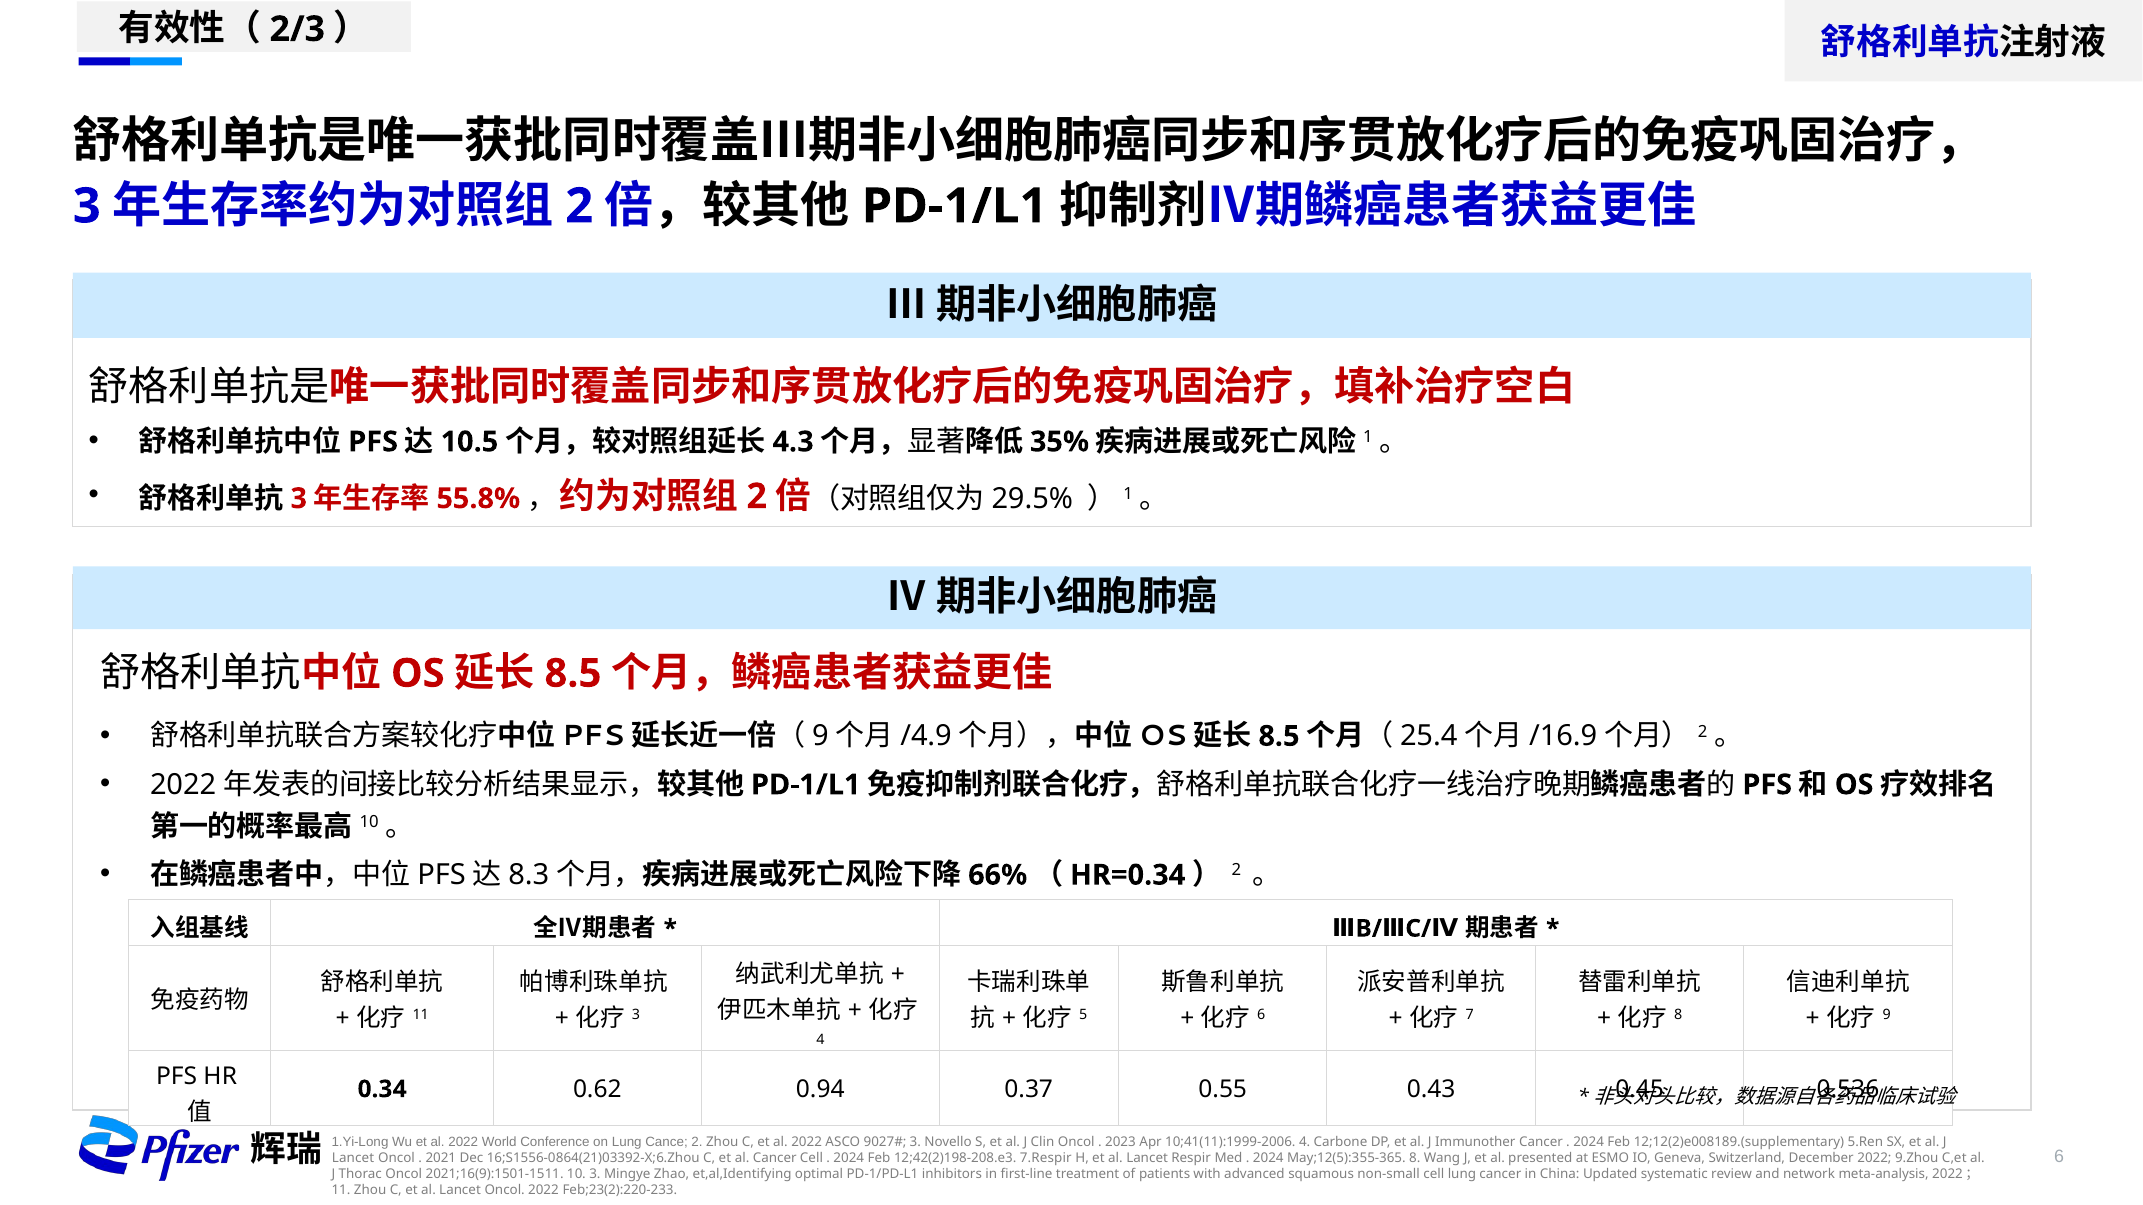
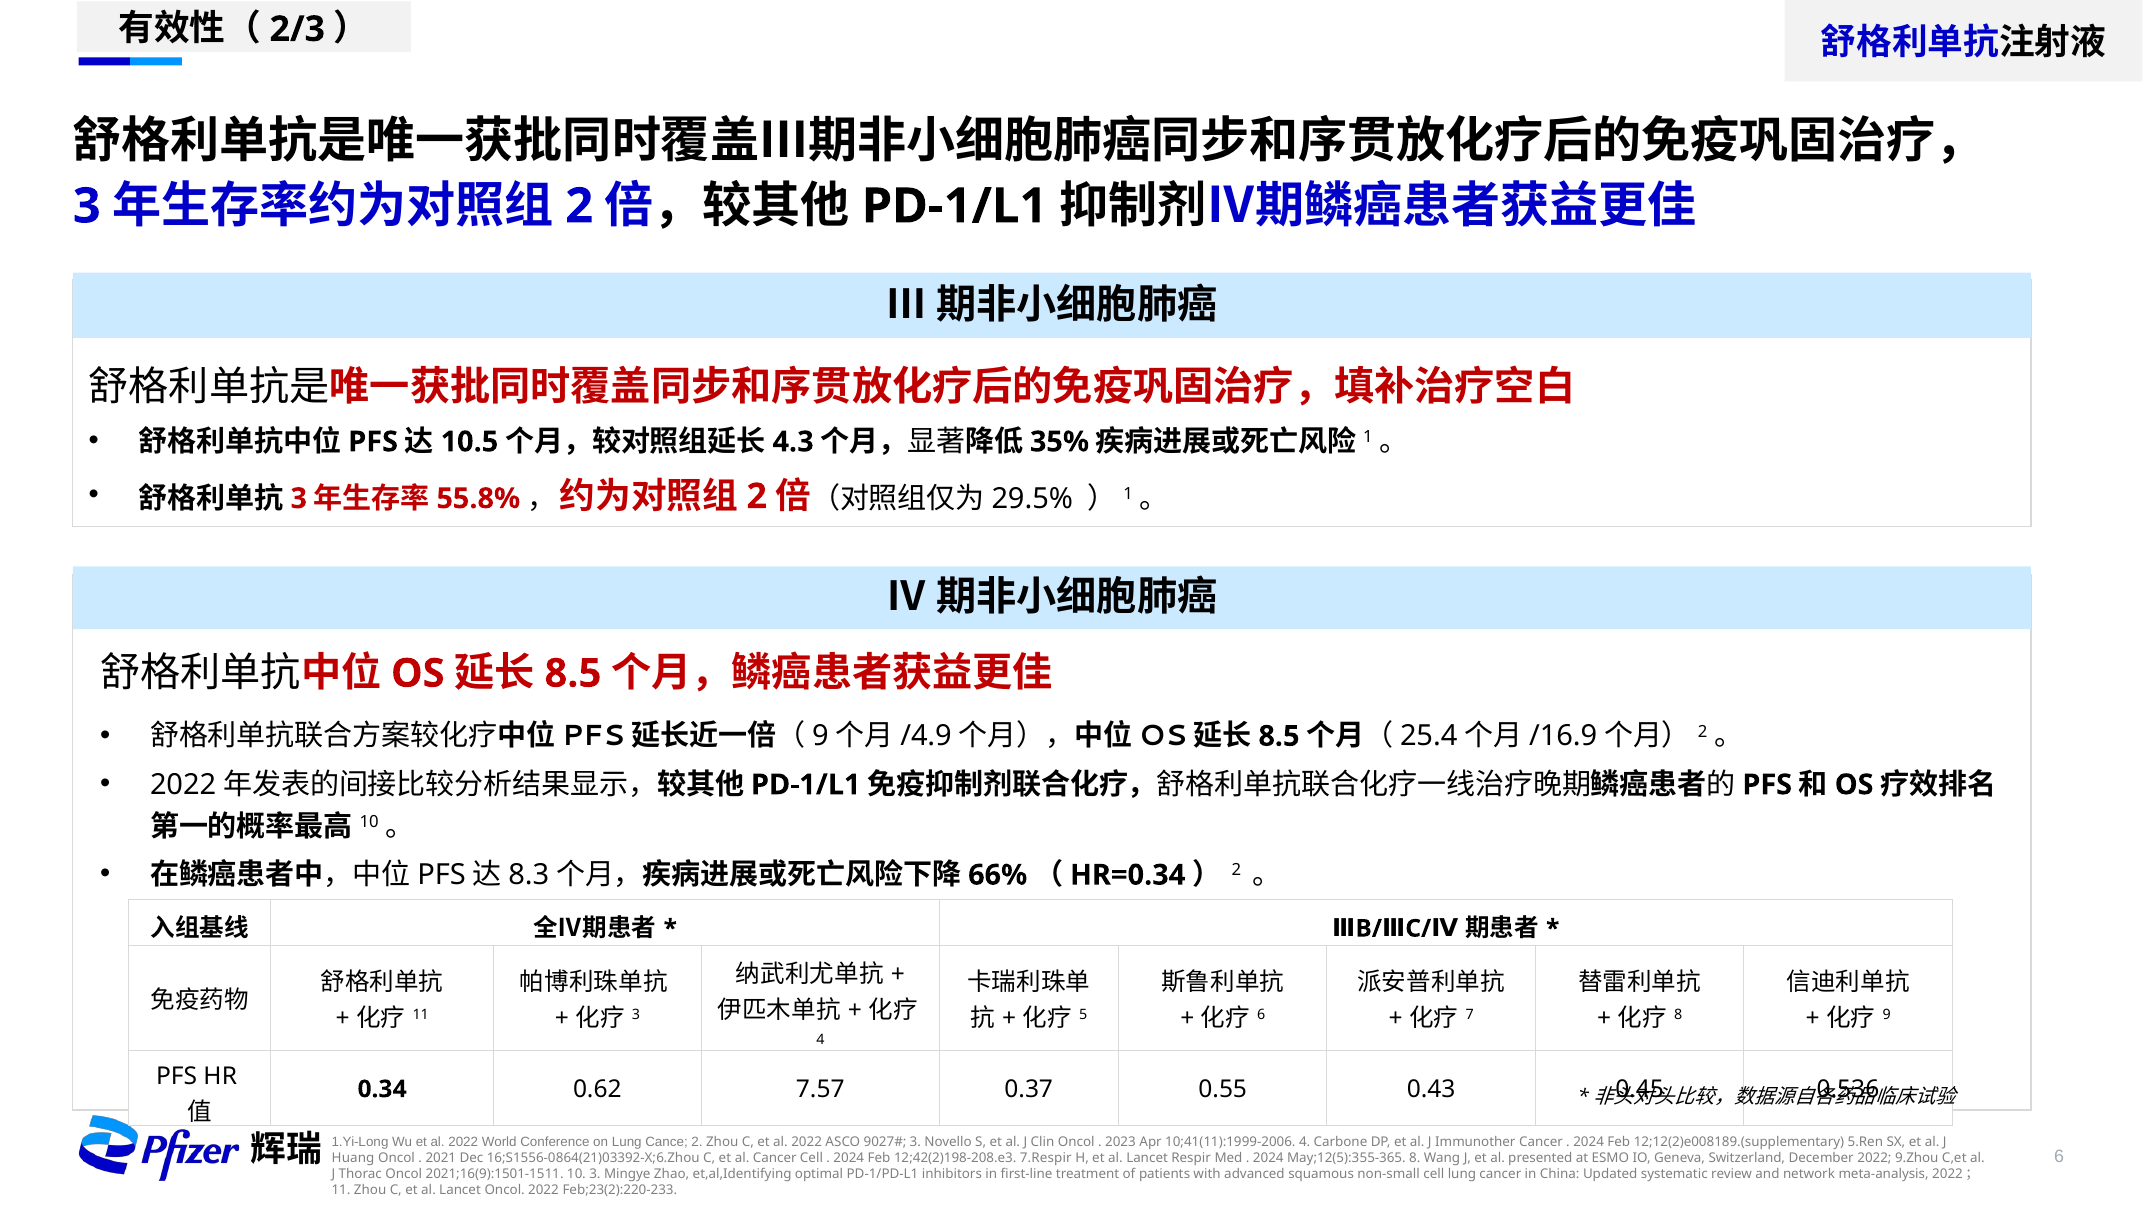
0.94: 0.94 -> 7.57
Lancet at (353, 1158): Lancet -> Huang
